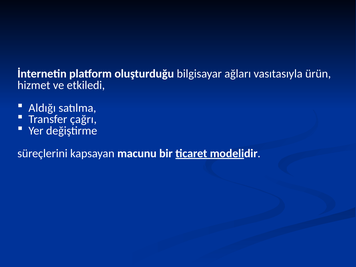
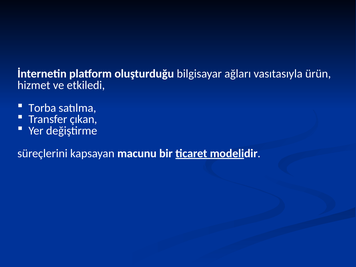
Aldığı: Aldığı -> Torba
çağrı: çağrı -> çıkan
